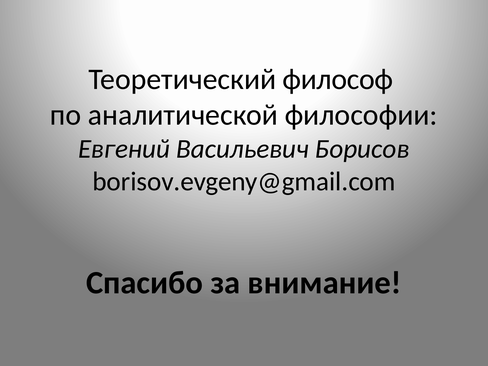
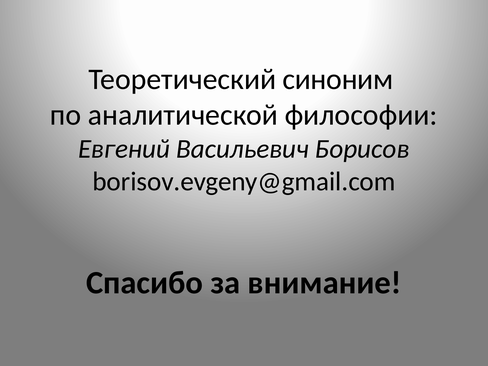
философ: философ -> синоним
